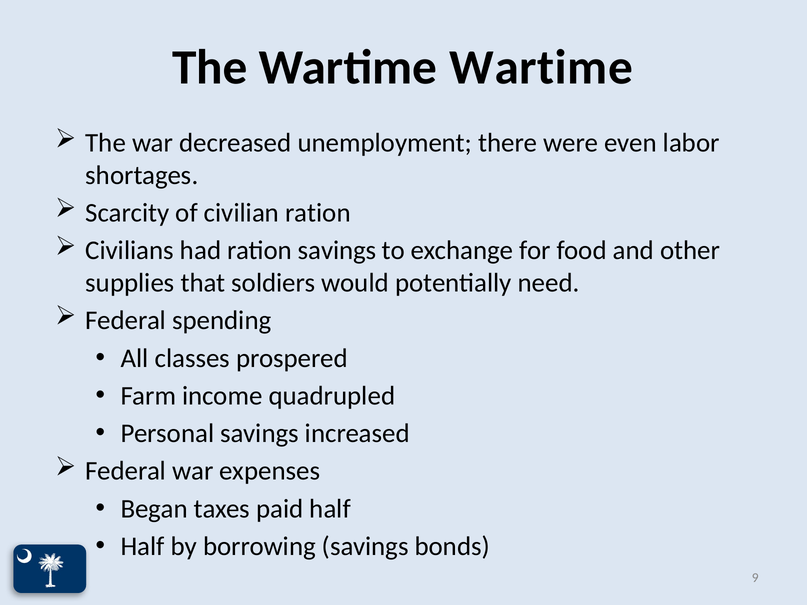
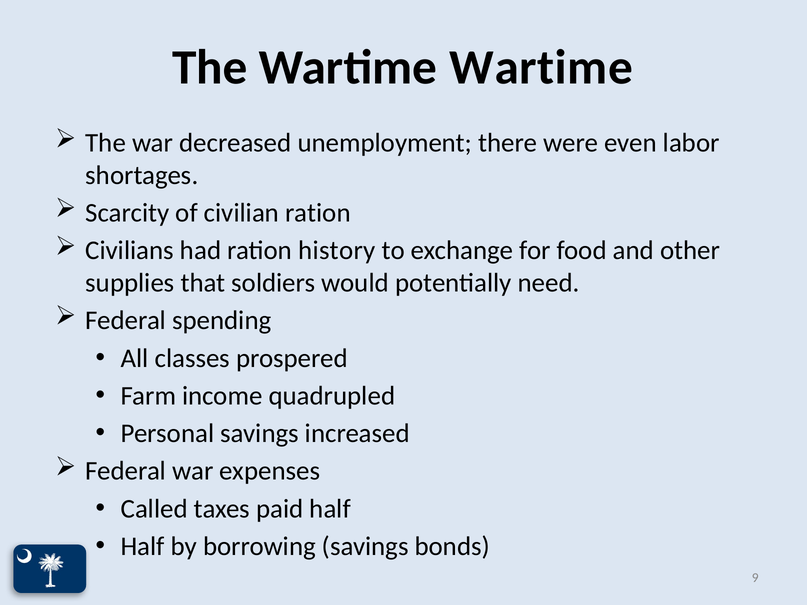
ration savings: savings -> history
Began: Began -> Called
